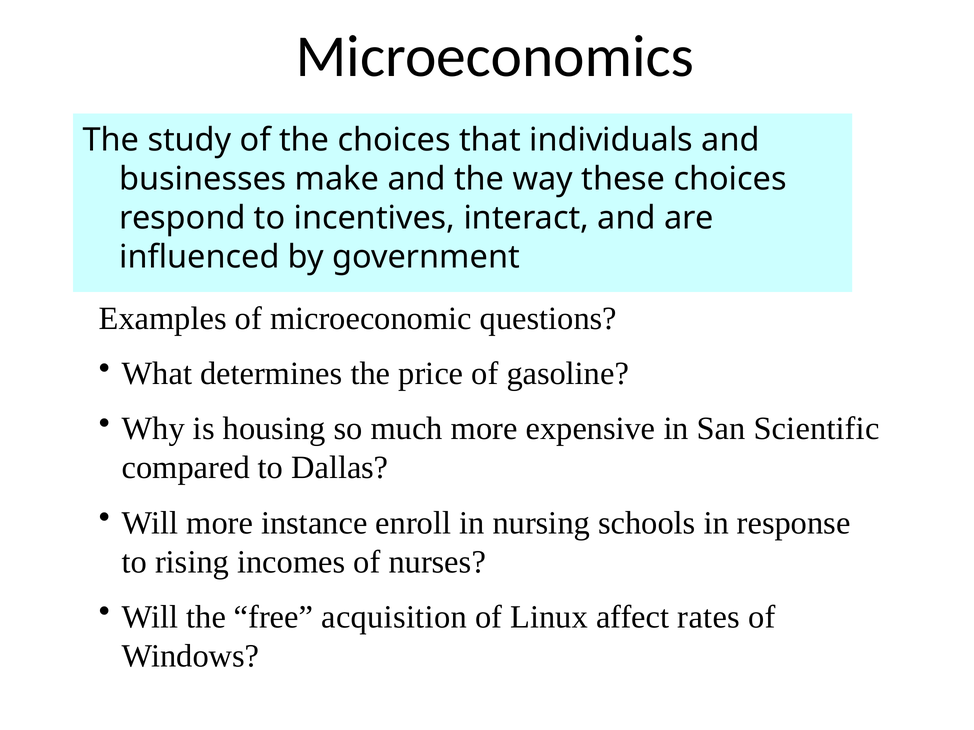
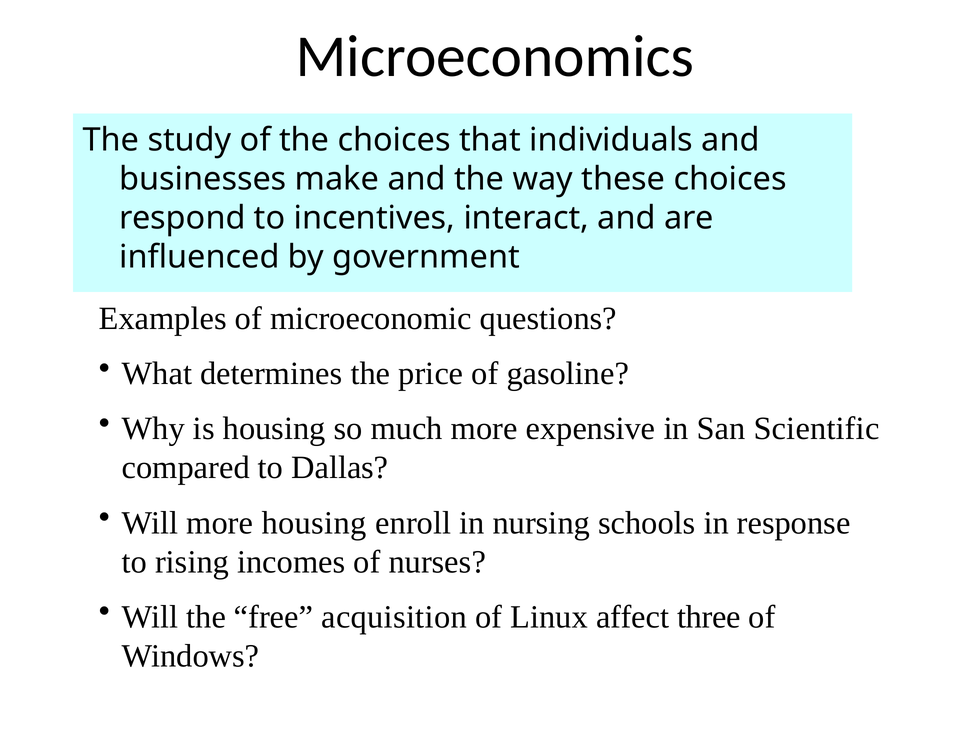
more instance: instance -> housing
rates: rates -> three
